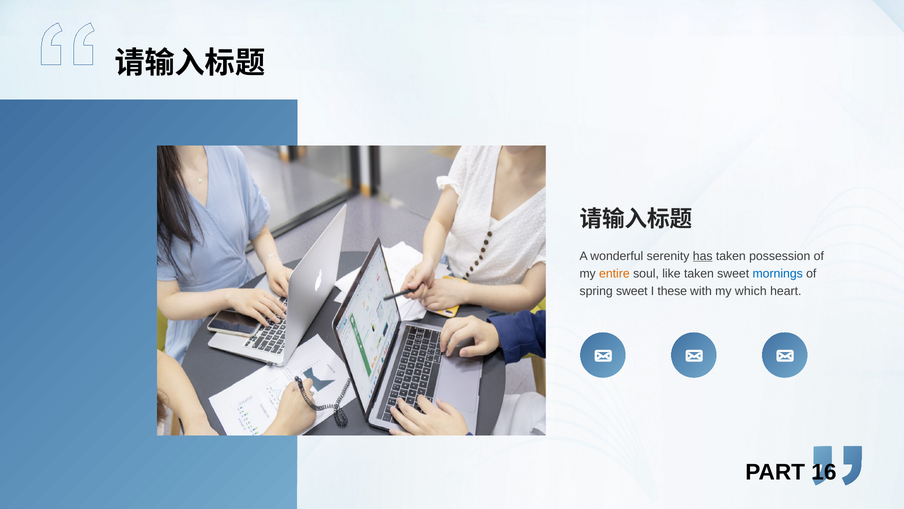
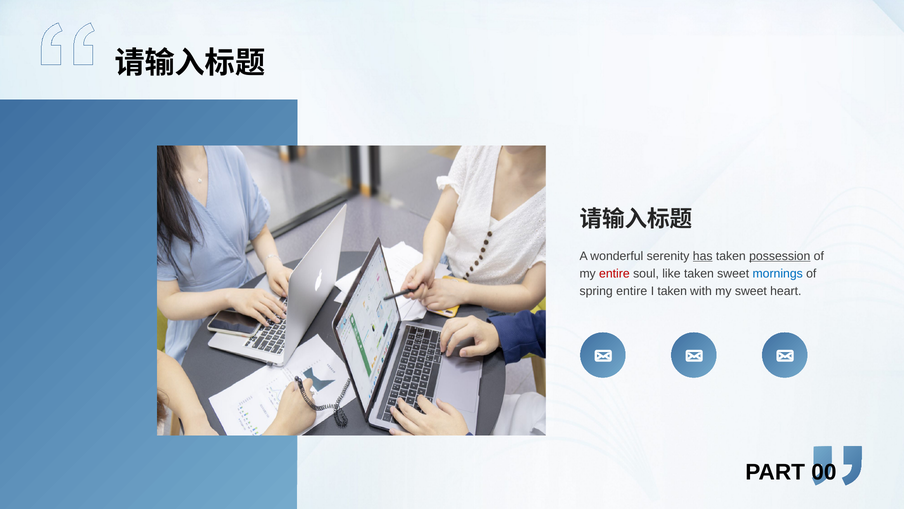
possession underline: none -> present
entire at (614, 273) colour: orange -> red
spring sweet: sweet -> entire
I these: these -> taken
my which: which -> sweet
16: 16 -> 00
